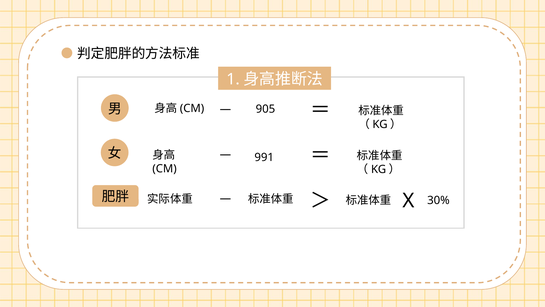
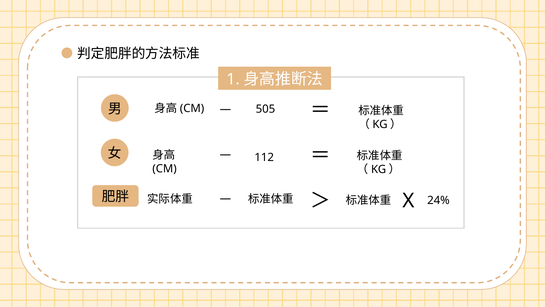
905: 905 -> 505
991: 991 -> 112
30%: 30% -> 24%
